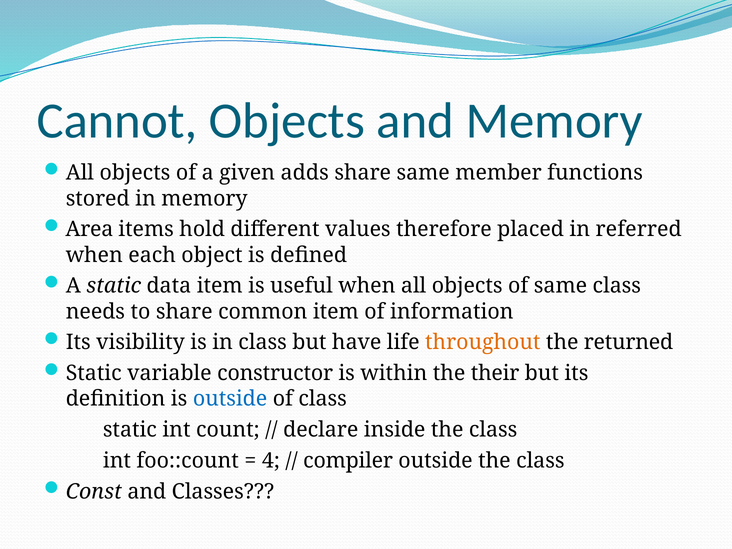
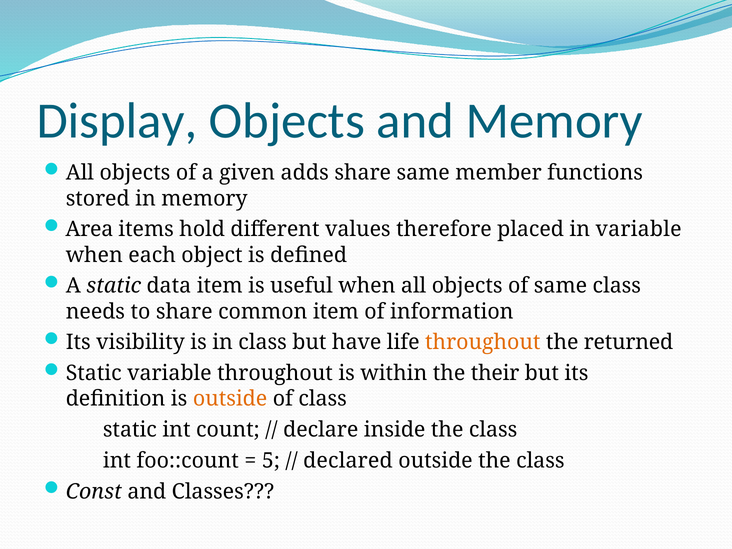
Cannot: Cannot -> Display
in referred: referred -> variable
variable constructor: constructor -> throughout
outside at (230, 399) colour: blue -> orange
4: 4 -> 5
compiler: compiler -> declared
